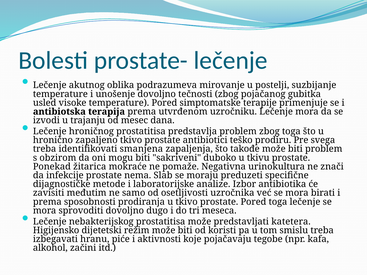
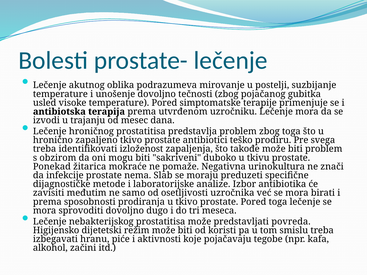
smanjena: smanjena -> izloženost
katetera: katetera -> povreda
